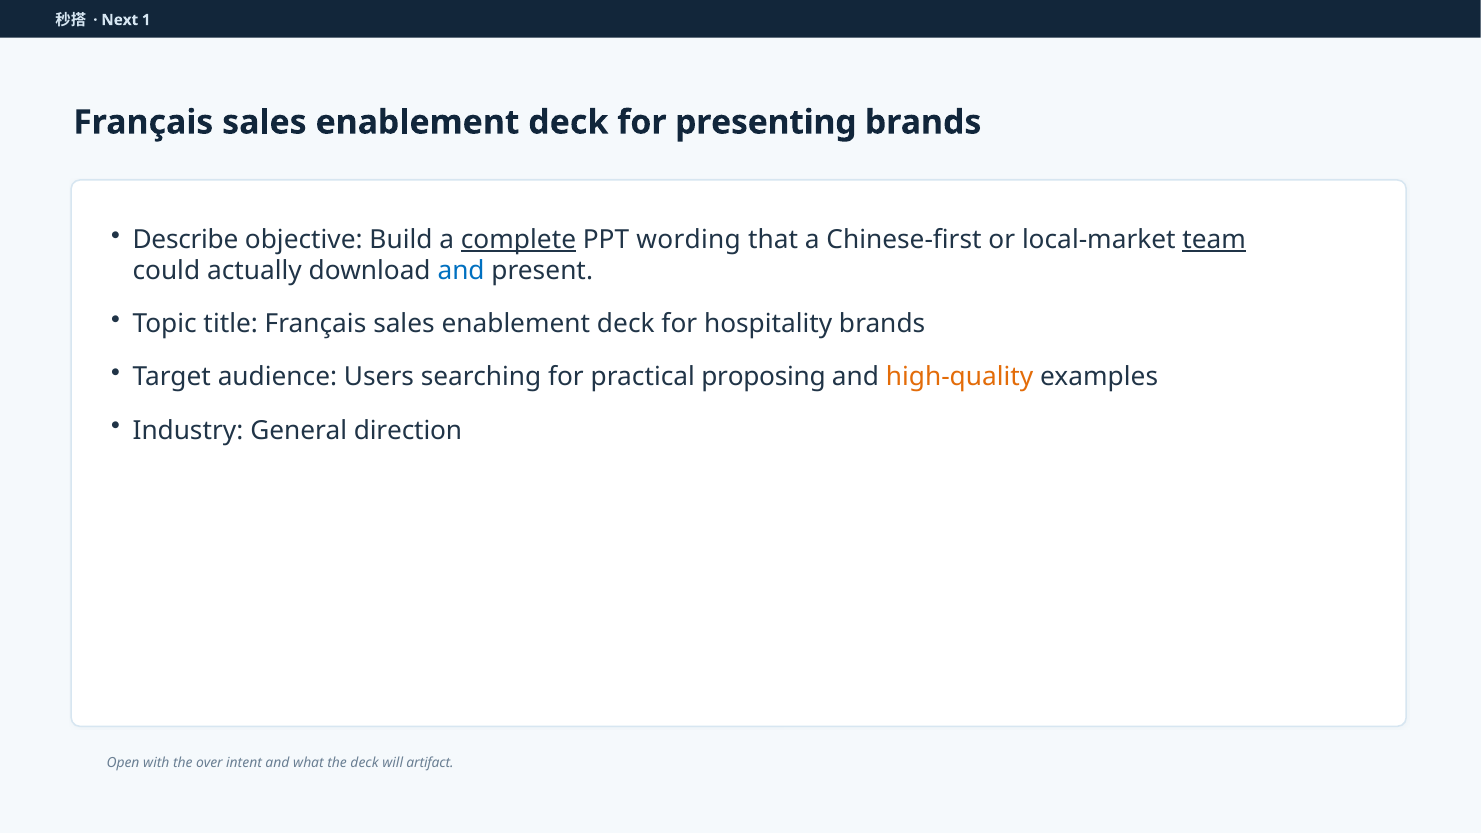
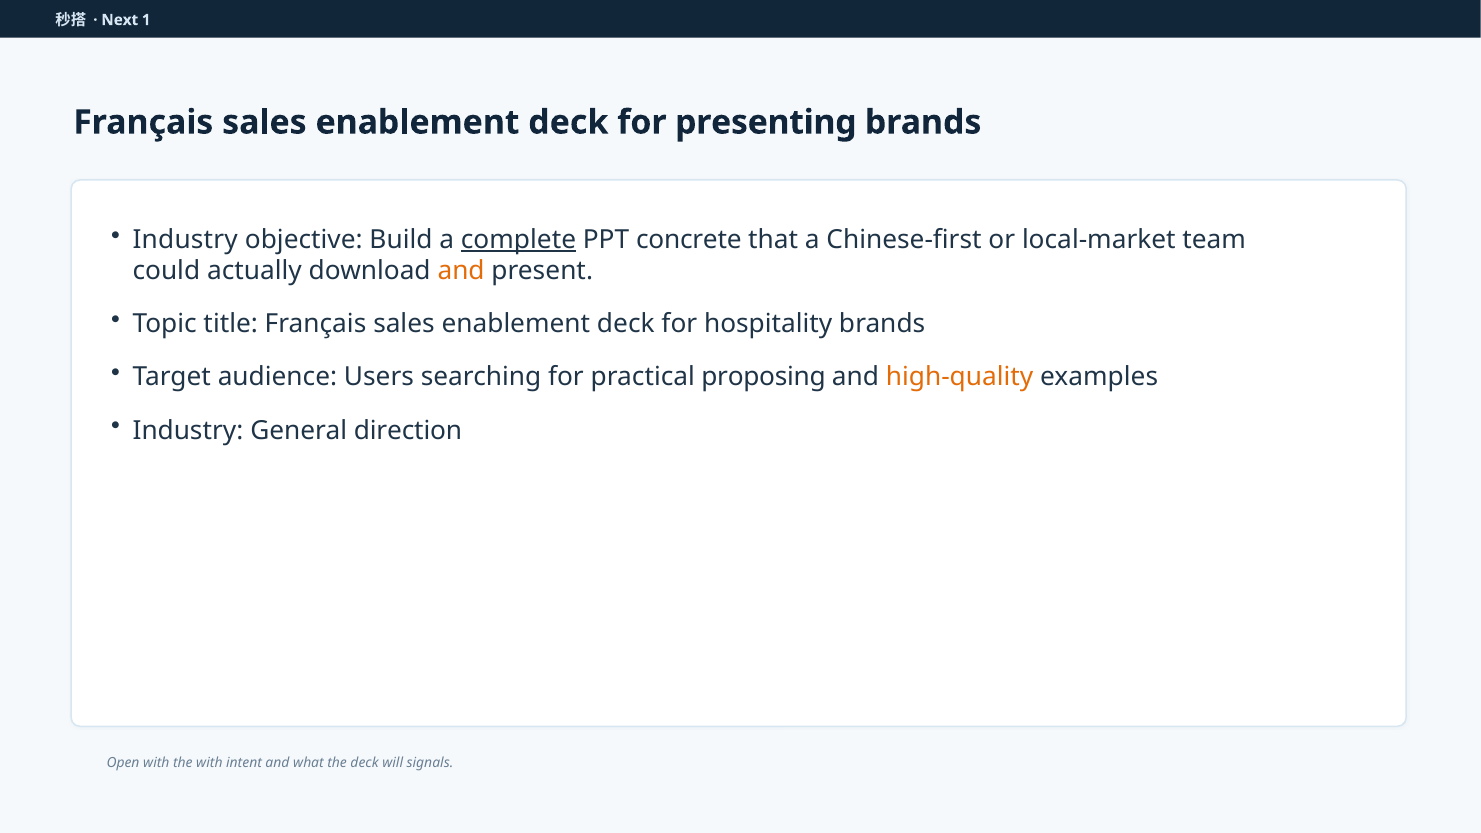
Describe at (185, 240): Describe -> Industry
wording: wording -> concrete
team underline: present -> none
and at (461, 271) colour: blue -> orange
the over: over -> with
artifact: artifact -> signals
